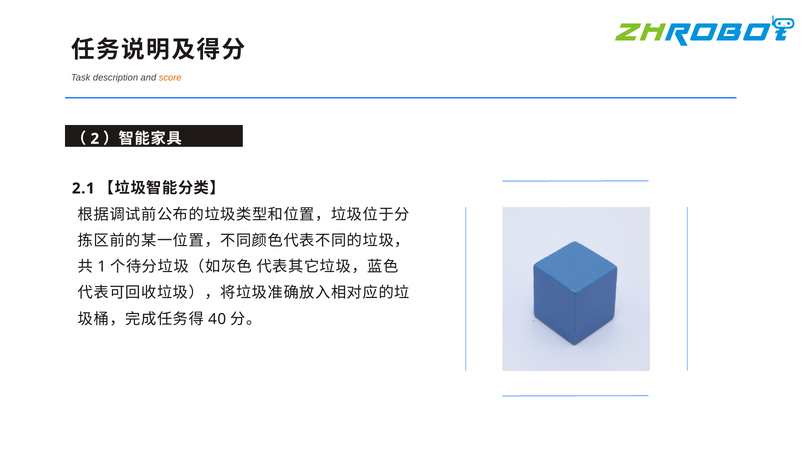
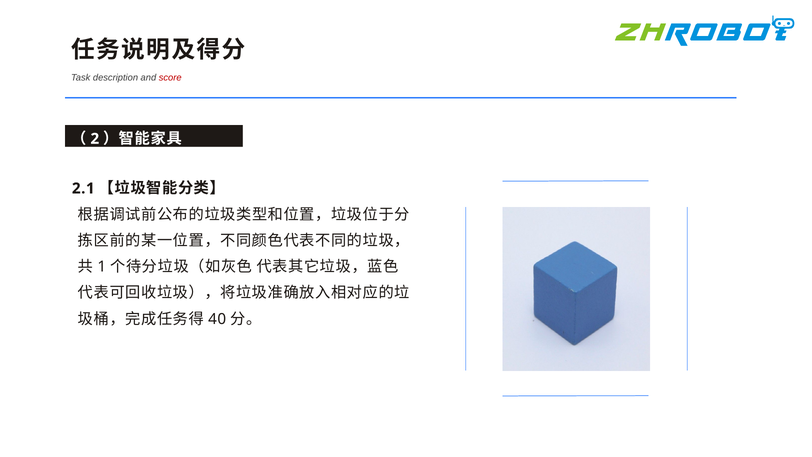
score colour: orange -> red
